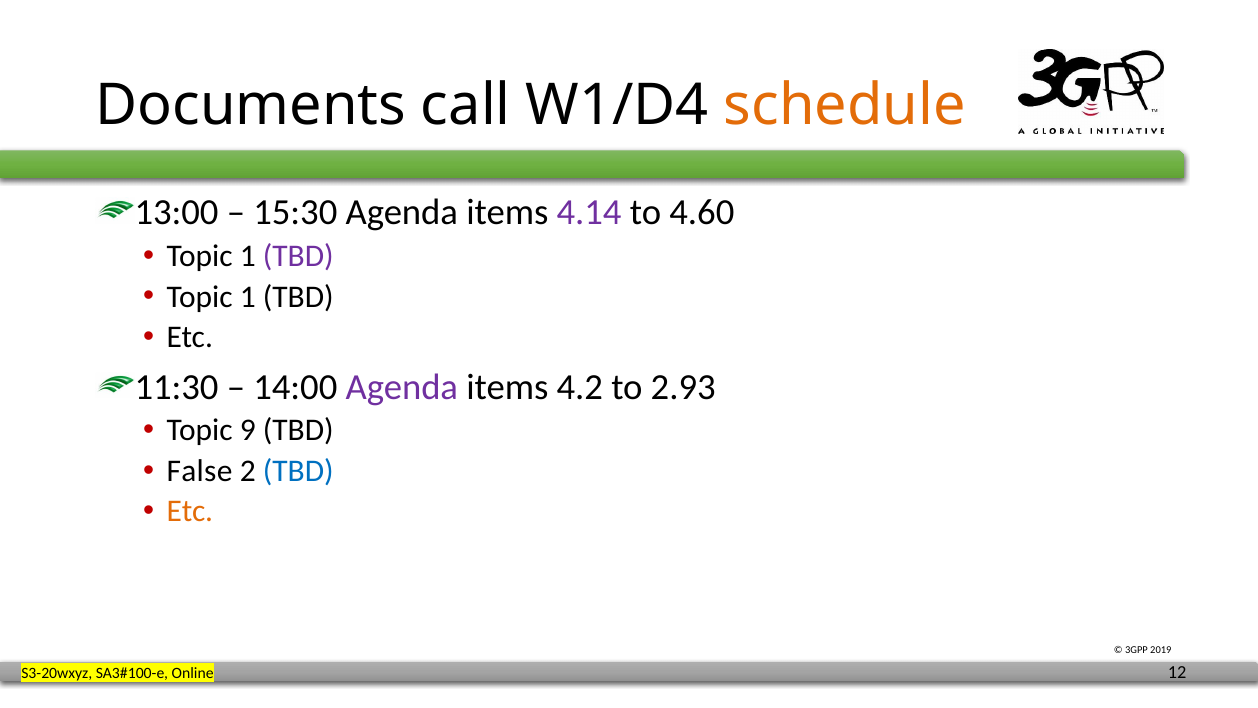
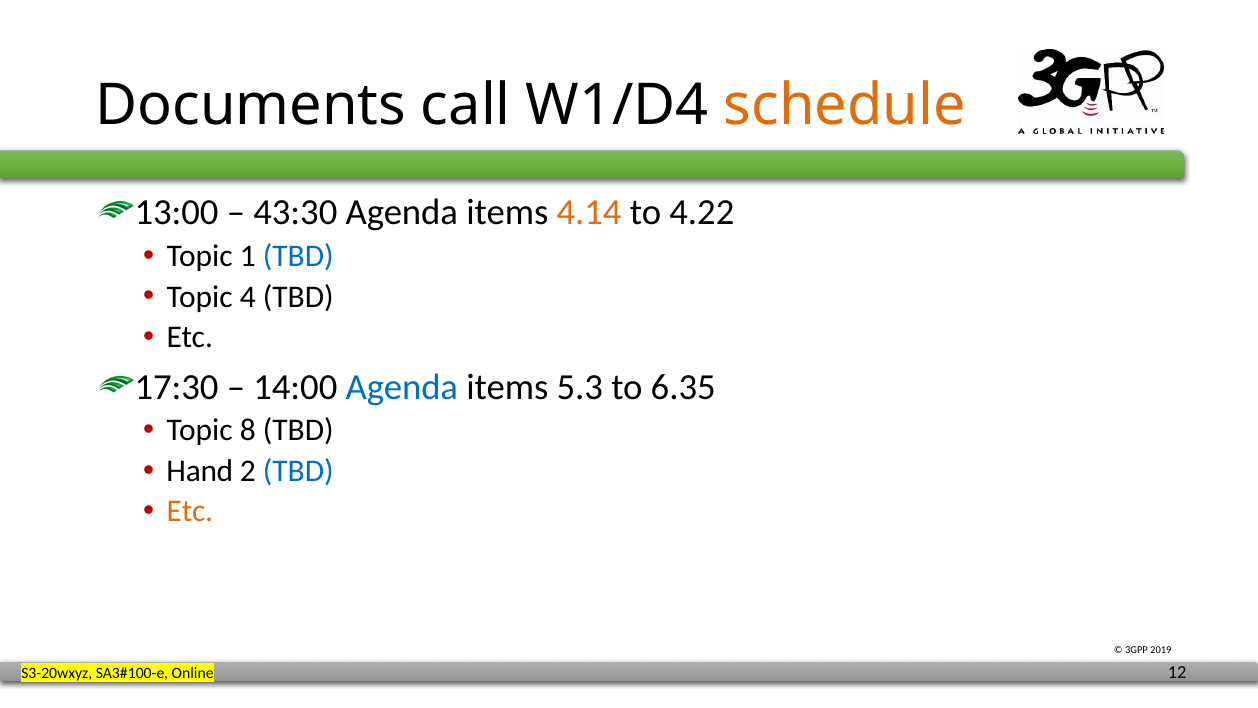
15:30: 15:30 -> 43:30
4.14 colour: purple -> orange
4.60: 4.60 -> 4.22
TBD at (298, 256) colour: purple -> blue
1 at (248, 297): 1 -> 4
11:30: 11:30 -> 17:30
Agenda at (402, 387) colour: purple -> blue
4.2: 4.2 -> 5.3
2.93: 2.93 -> 6.35
9: 9 -> 8
False: False -> Hand
